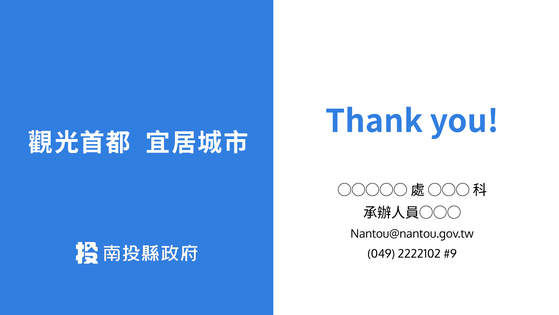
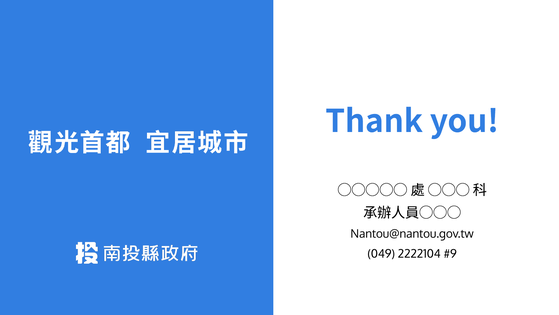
2222102: 2222102 -> 2222104
